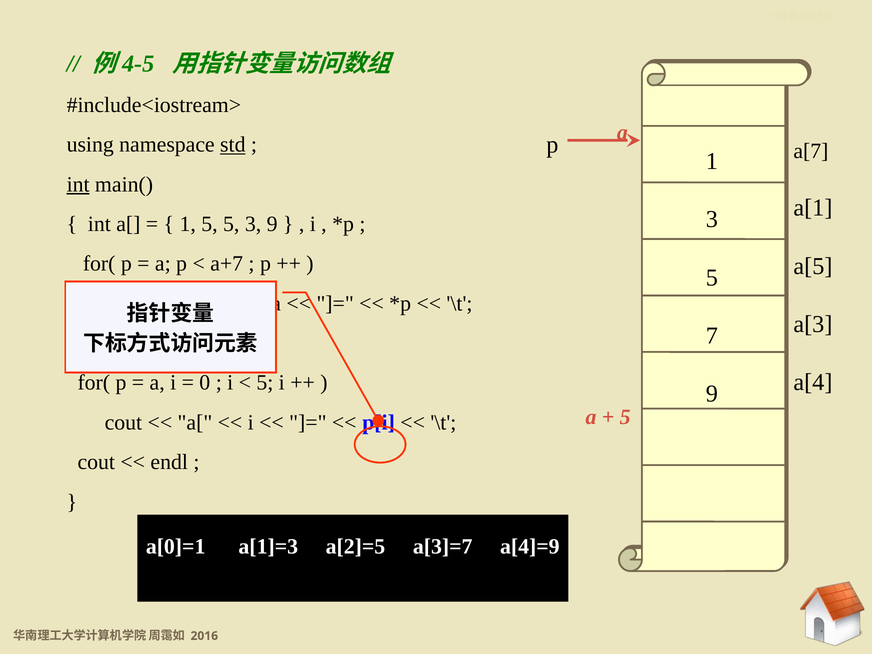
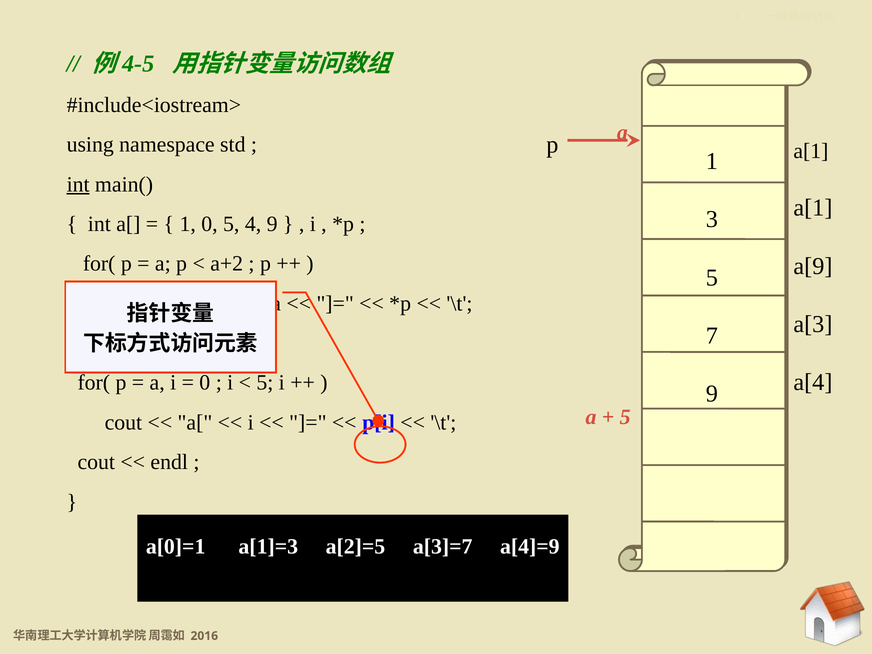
std underline: present -> none
a[7 at (811, 151): a[7 -> a[1
1 5: 5 -> 0
5 3: 3 -> 4
a+7: a+7 -> a+2
a[5: a[5 -> a[9
